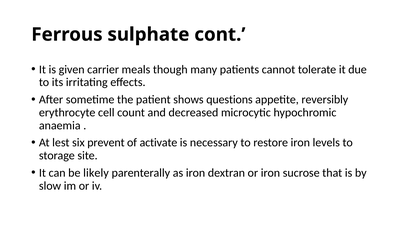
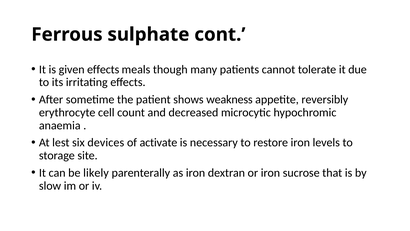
given carrier: carrier -> effects
questions: questions -> weakness
prevent: prevent -> devices
